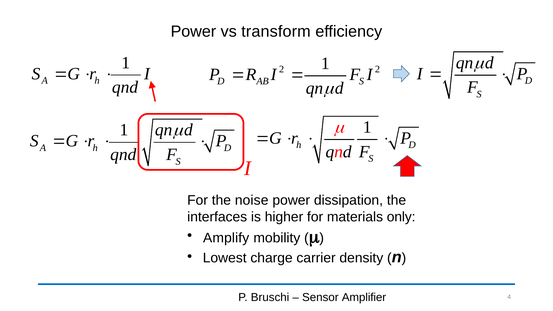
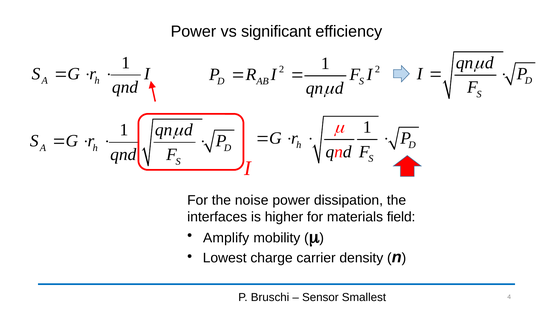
transform: transform -> significant
only: only -> field
Amplifier: Amplifier -> Smallest
